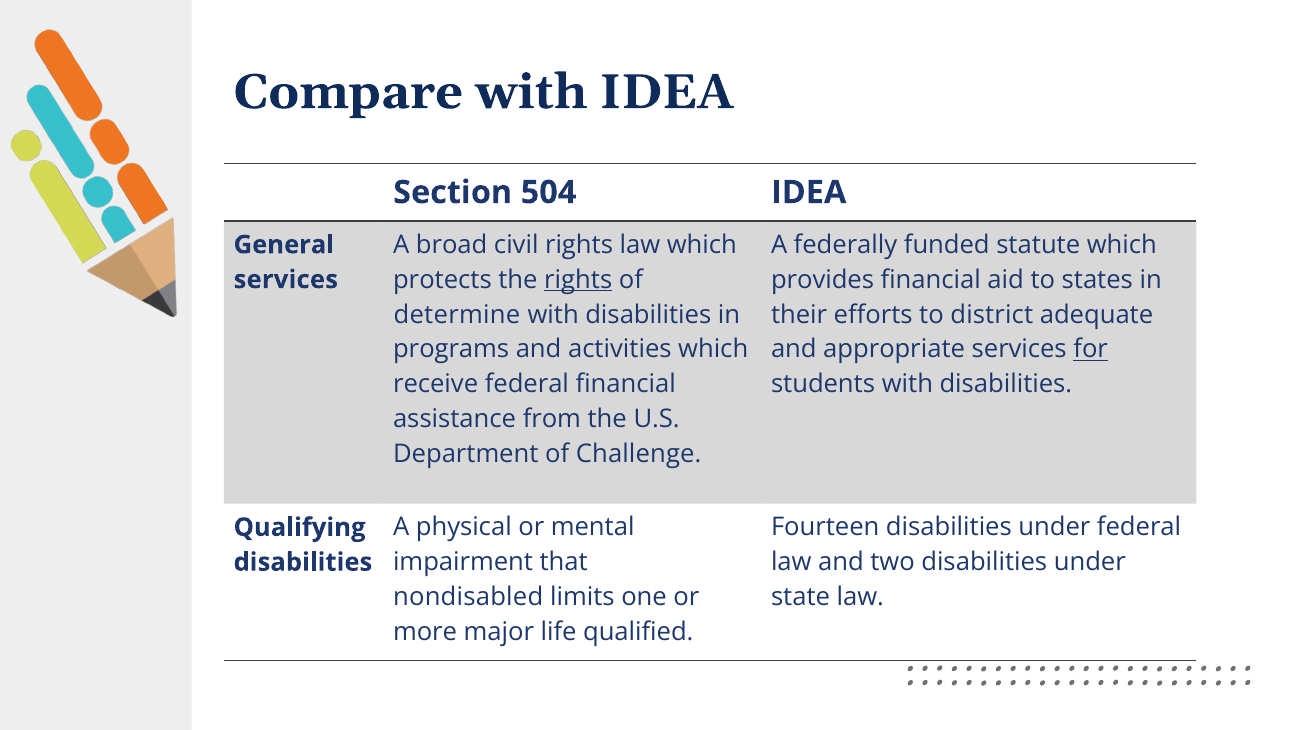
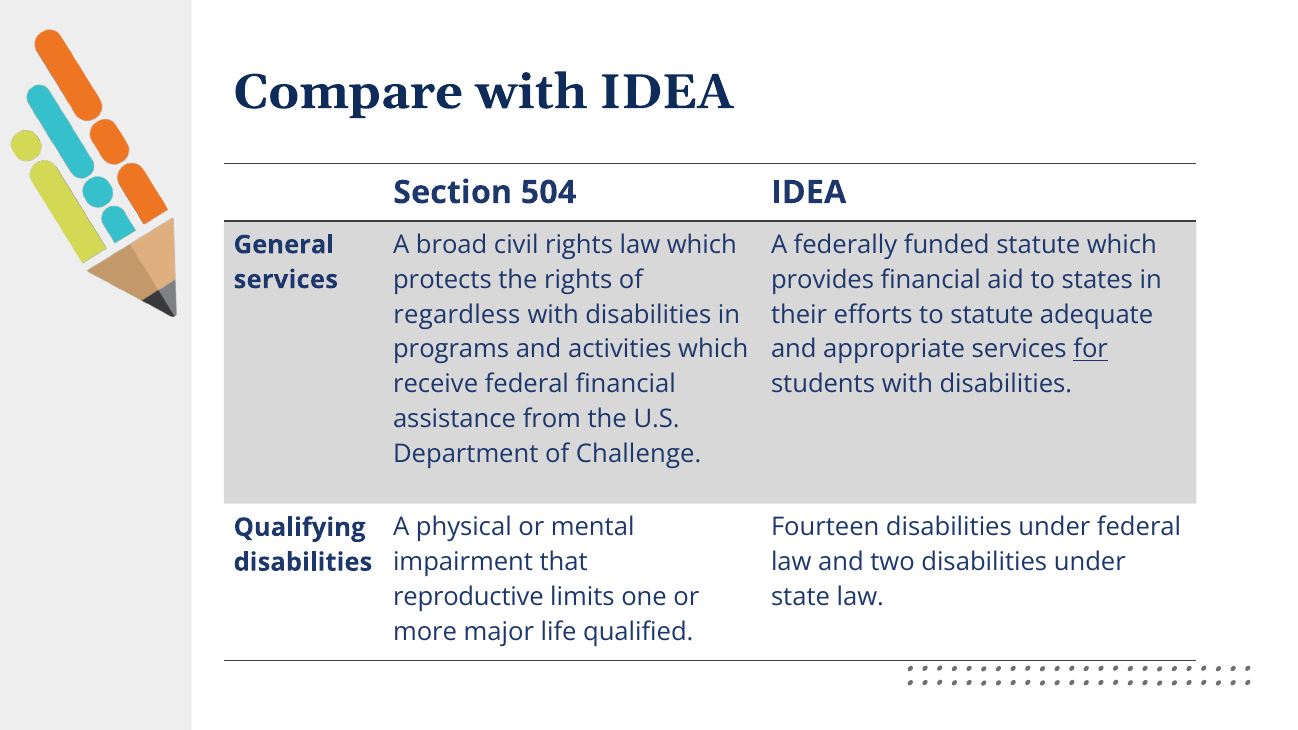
rights at (578, 280) underline: present -> none
determine: determine -> regardless
to district: district -> statute
nondisabled: nondisabled -> reproductive
